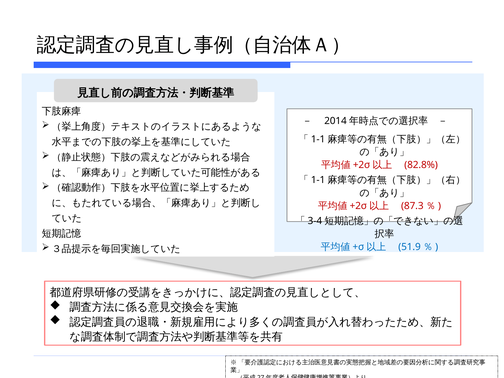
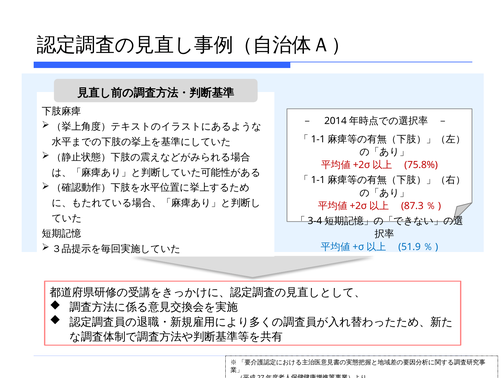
82.8%: 82.8% -> 75.8%
